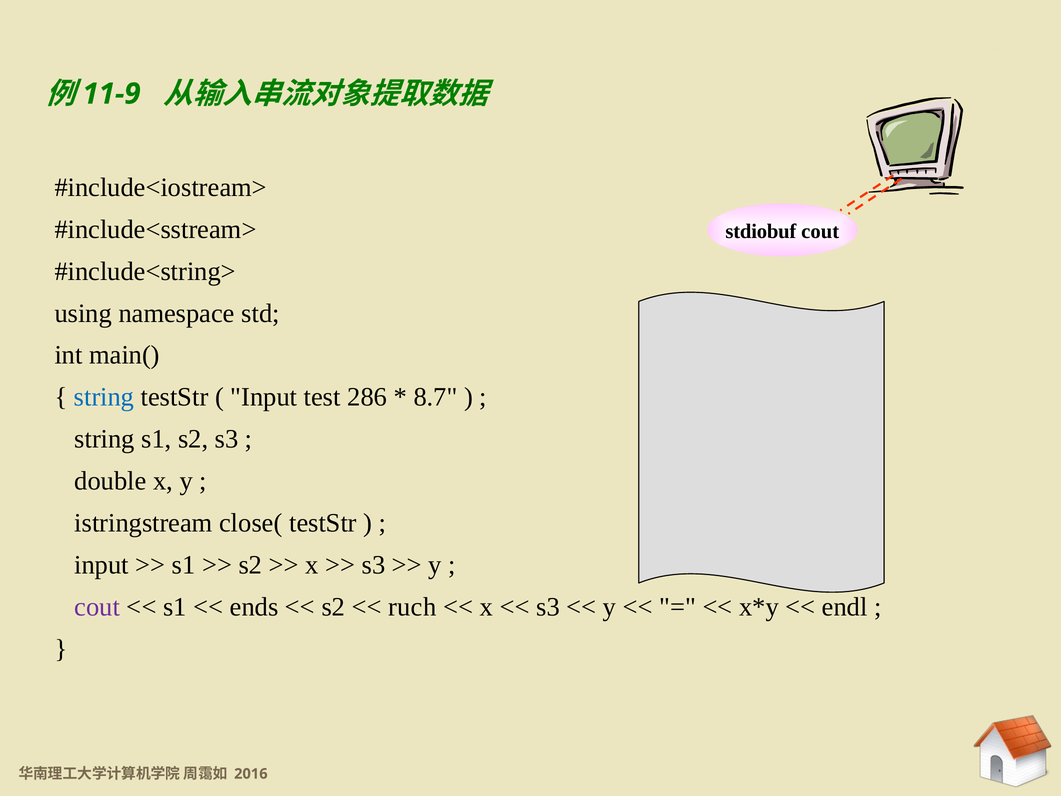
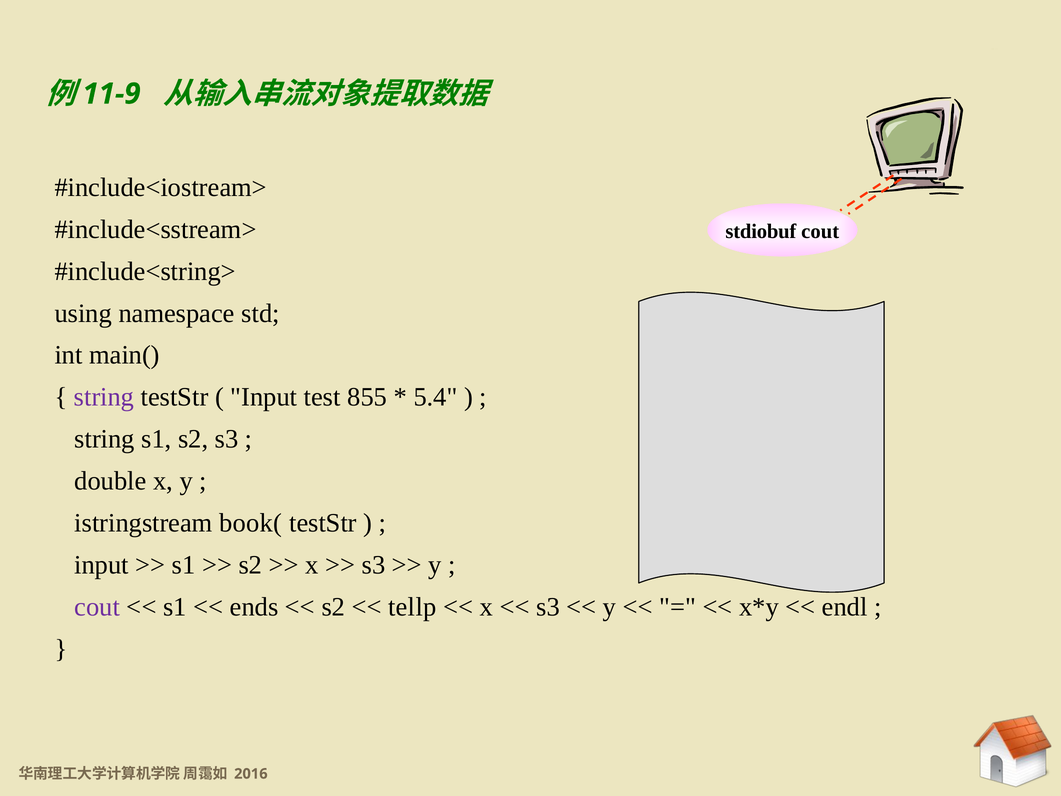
string at (104, 397) colour: blue -> purple
286: 286 -> 855
8.7: 8.7 -> 5.4
close(: close( -> book(
ruch: ruch -> tellp
